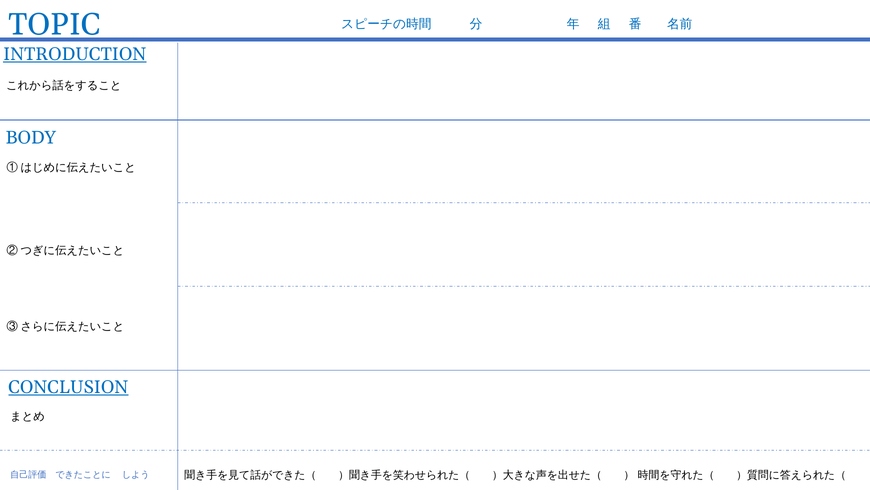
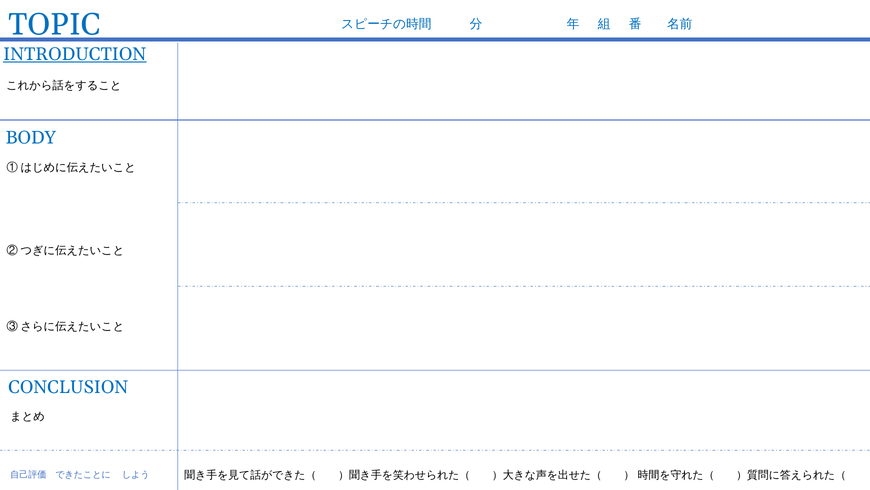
CONCLUSION underline: present -> none
